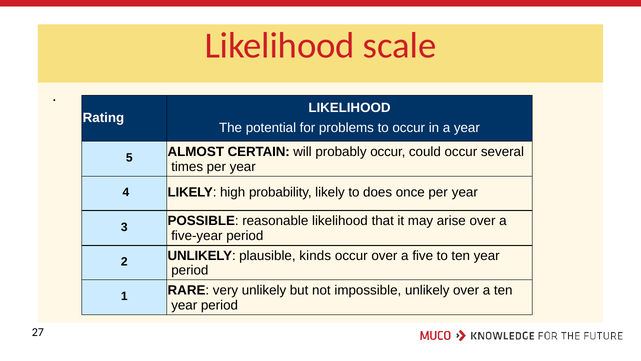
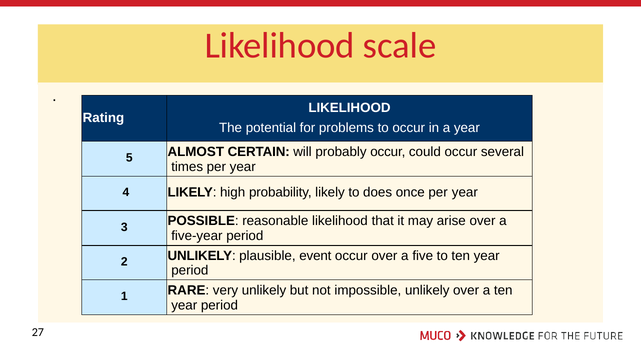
kinds: kinds -> event
